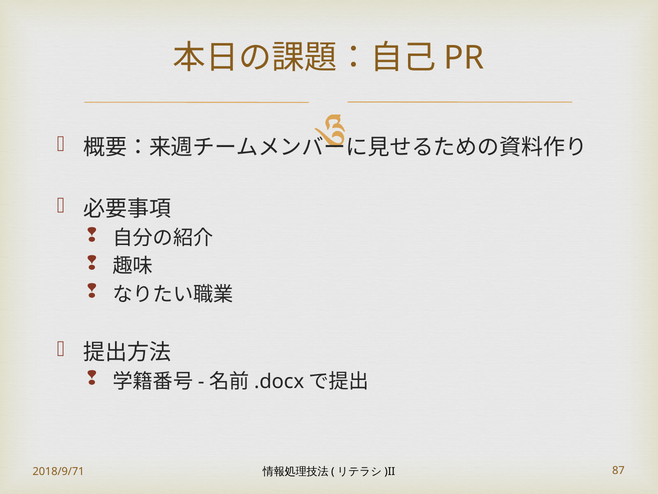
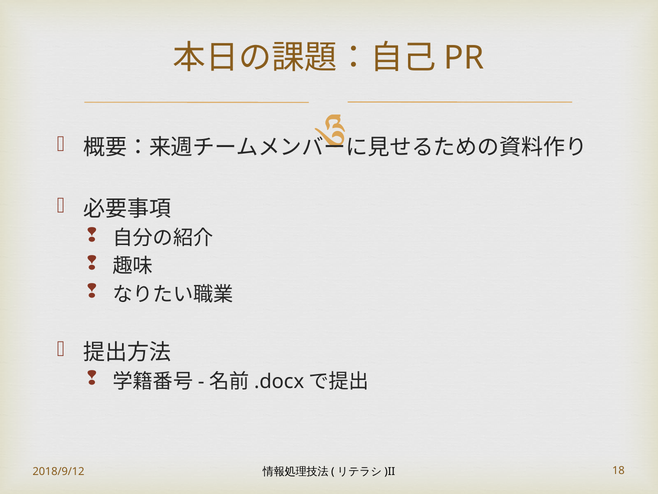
2018/9/71: 2018/9/71 -> 2018/9/12
87: 87 -> 18
